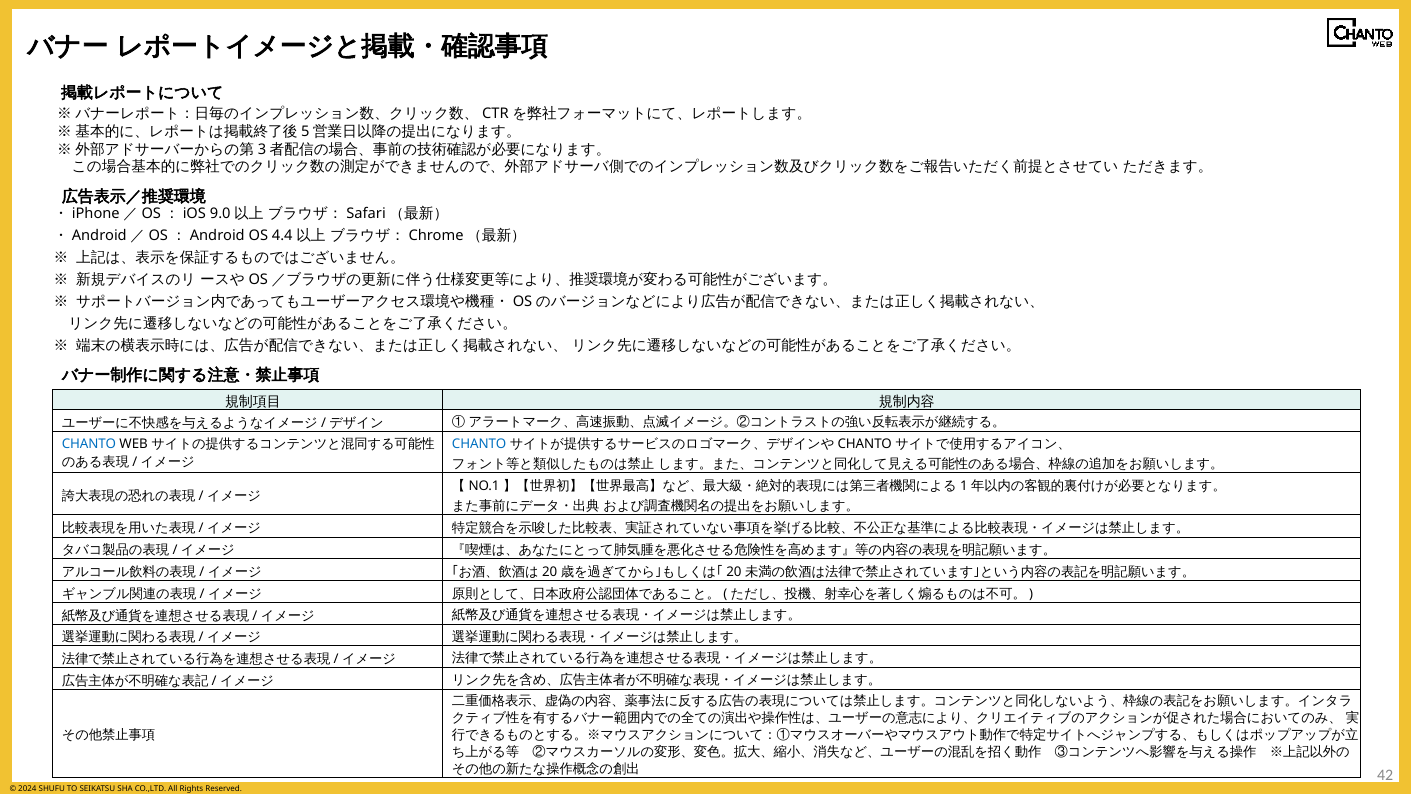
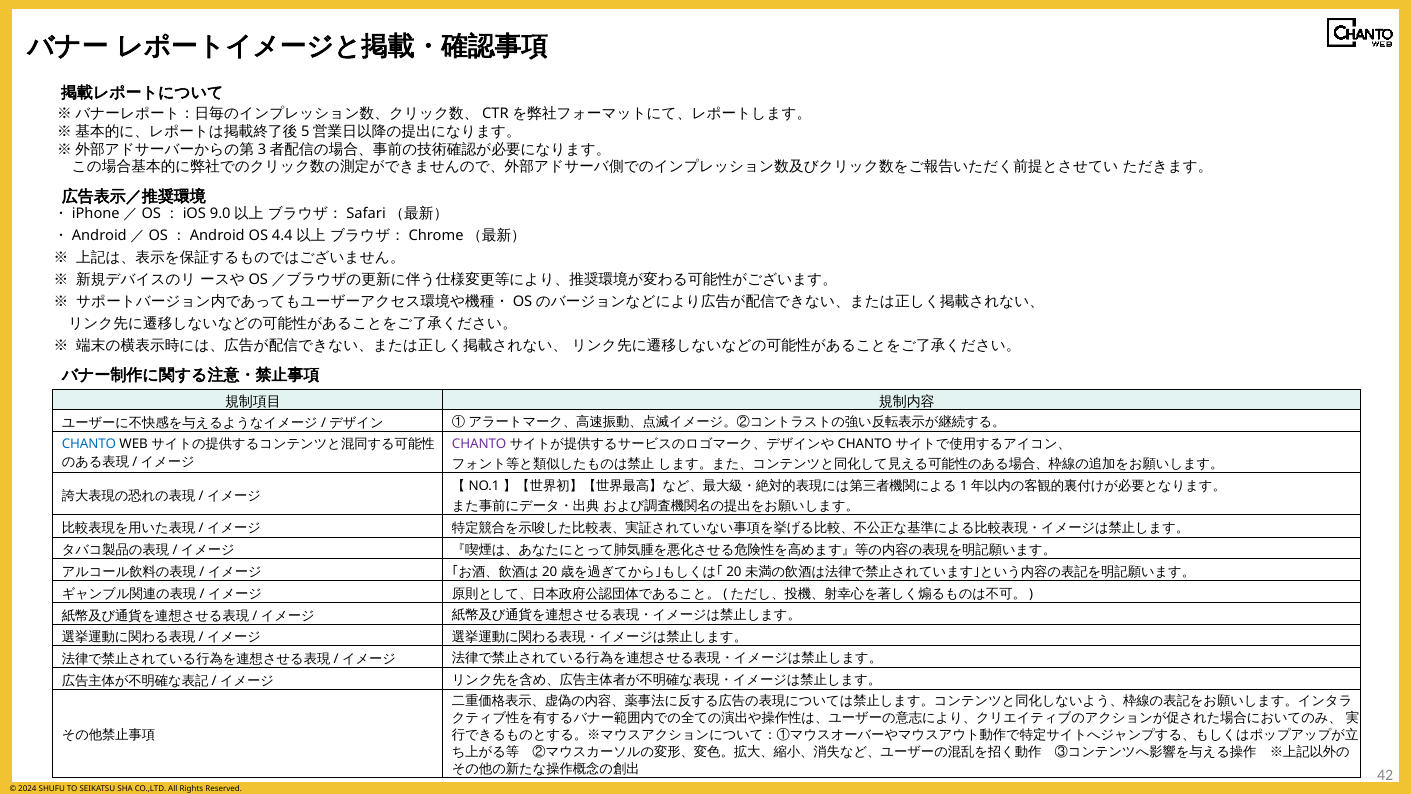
CHANTO at (479, 444) colour: blue -> purple
